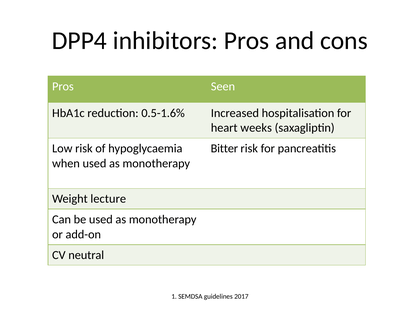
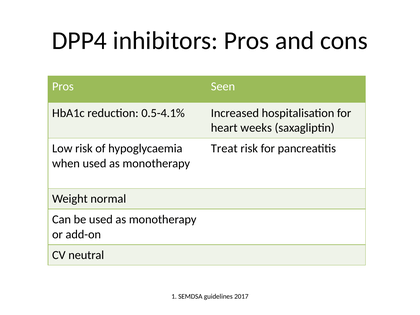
0.5-1.6%: 0.5-1.6% -> 0.5-4.1%
Bitter: Bitter -> Treat
lecture: lecture -> normal
